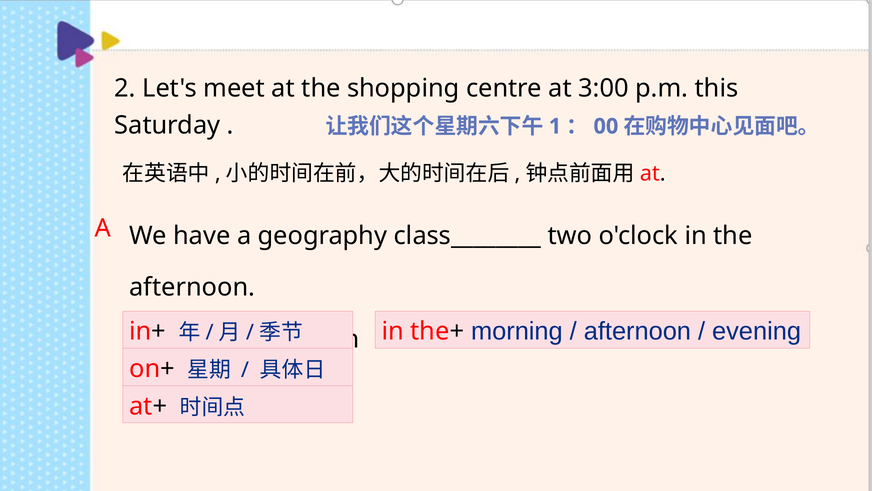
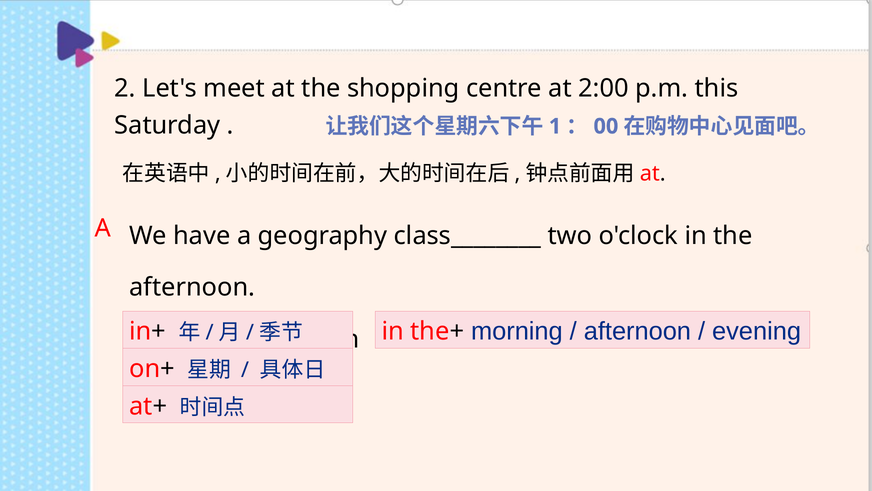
3:00: 3:00 -> 2:00
